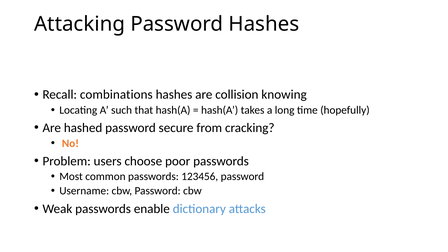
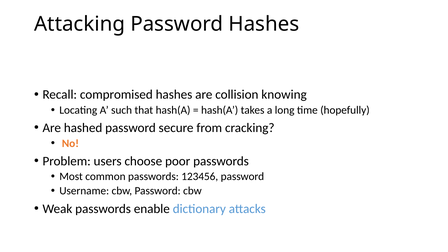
combinations: combinations -> compromised
